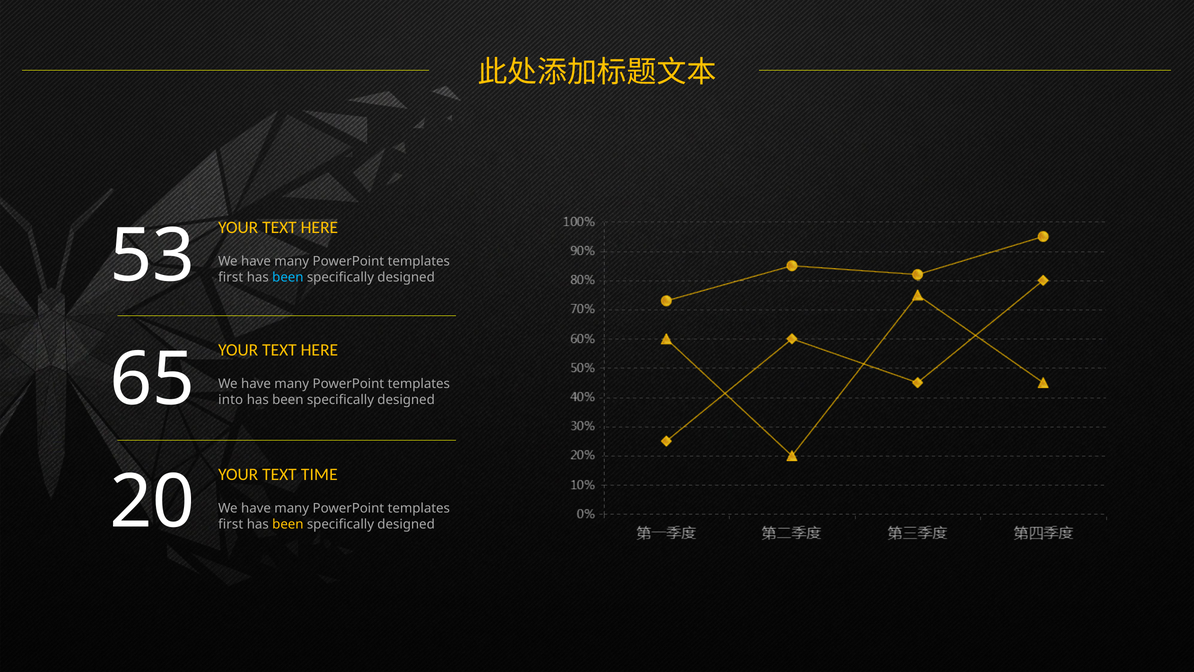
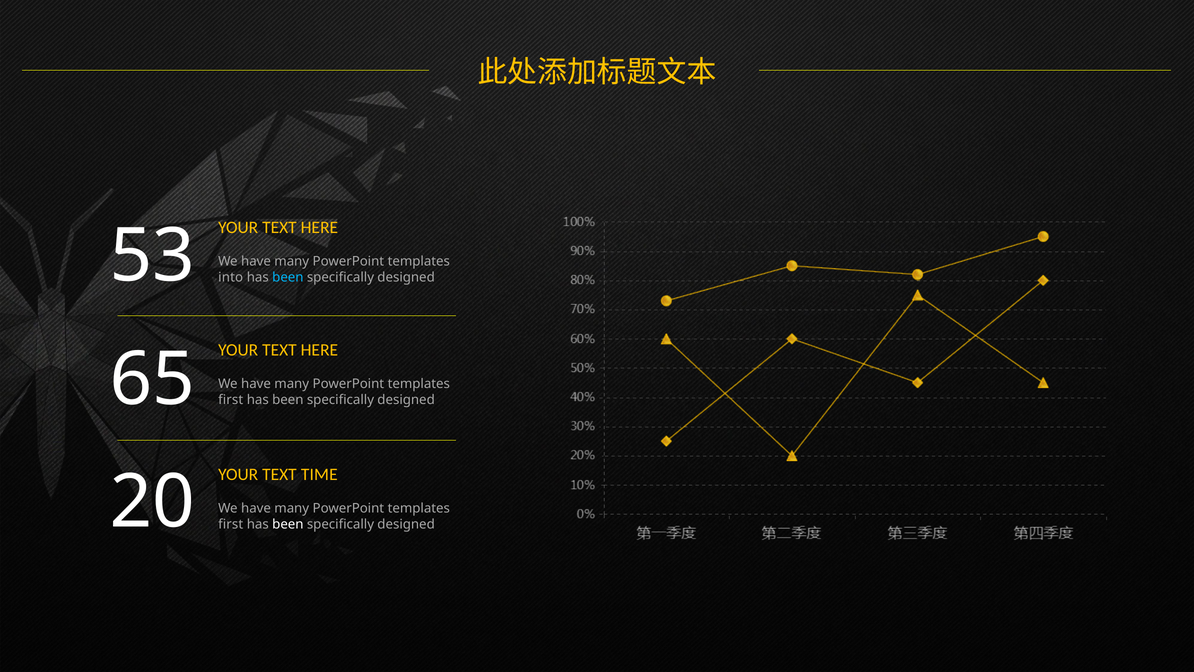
first at (231, 277): first -> into
into at (231, 400): into -> first
been at (288, 524) colour: yellow -> white
